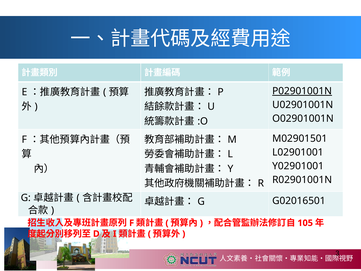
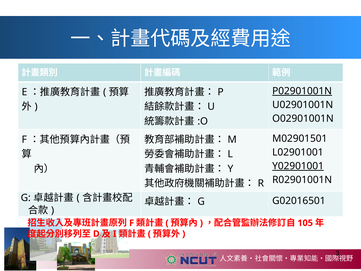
Y02901001 underline: none -> present
